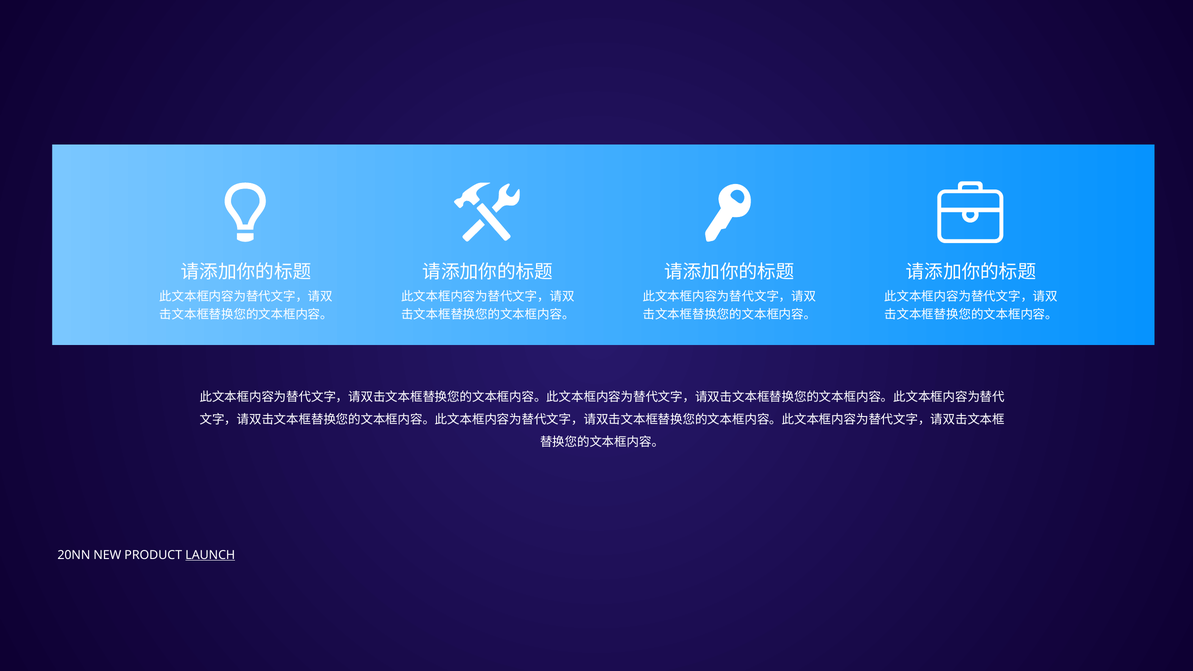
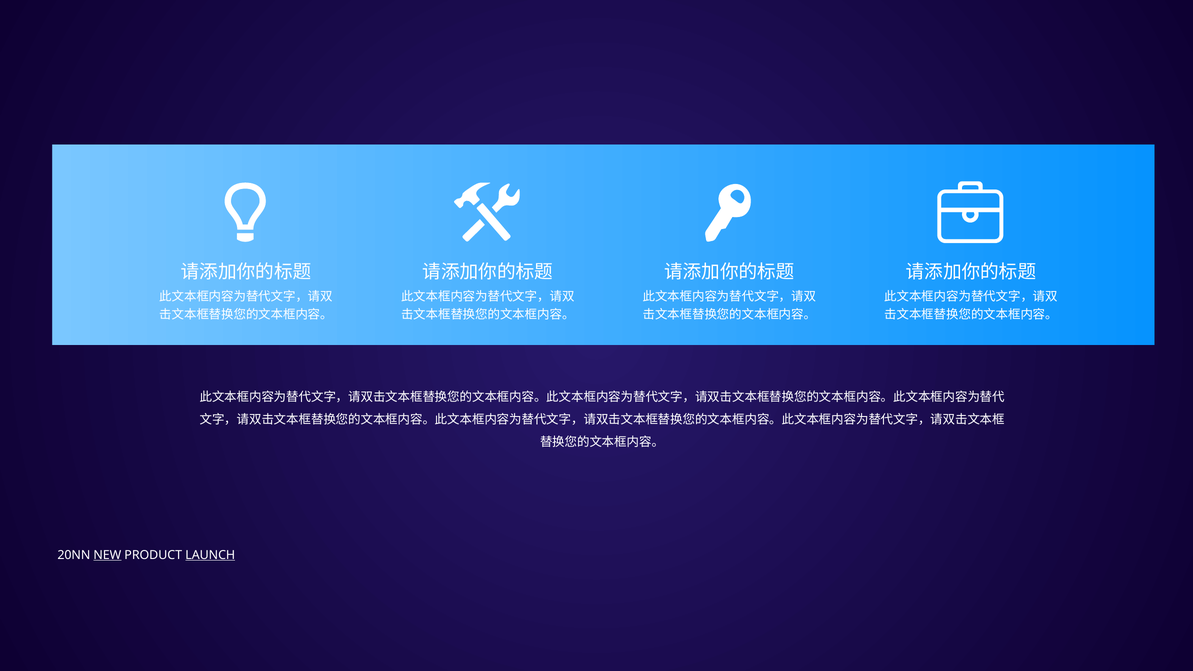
NEW underline: none -> present
